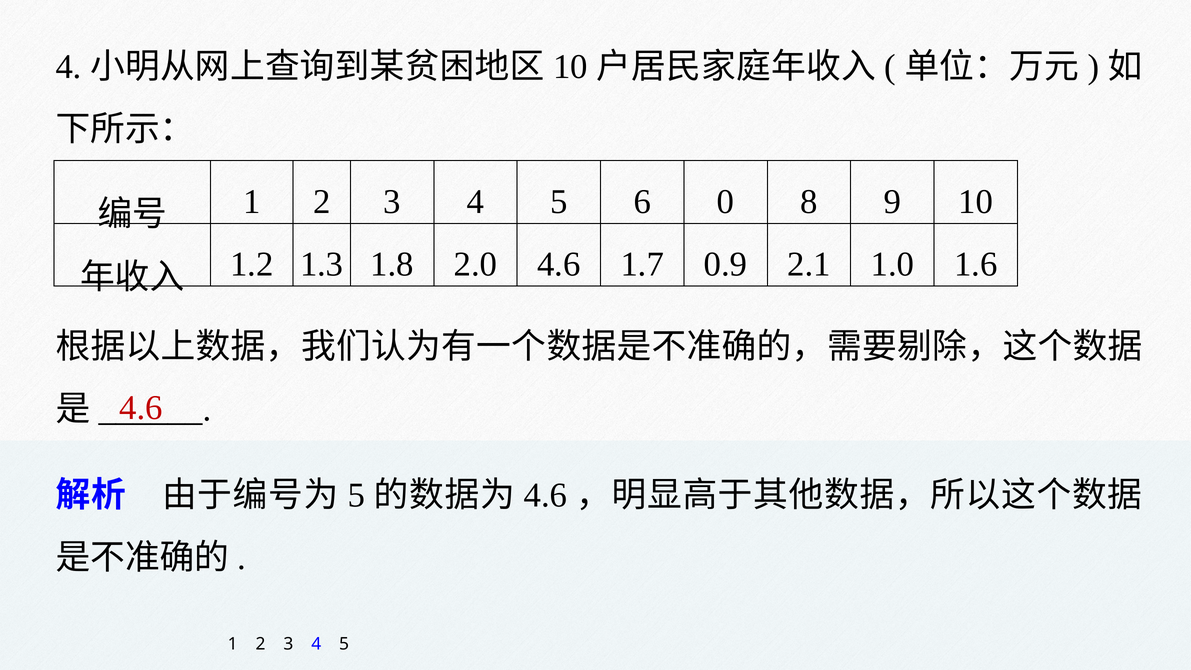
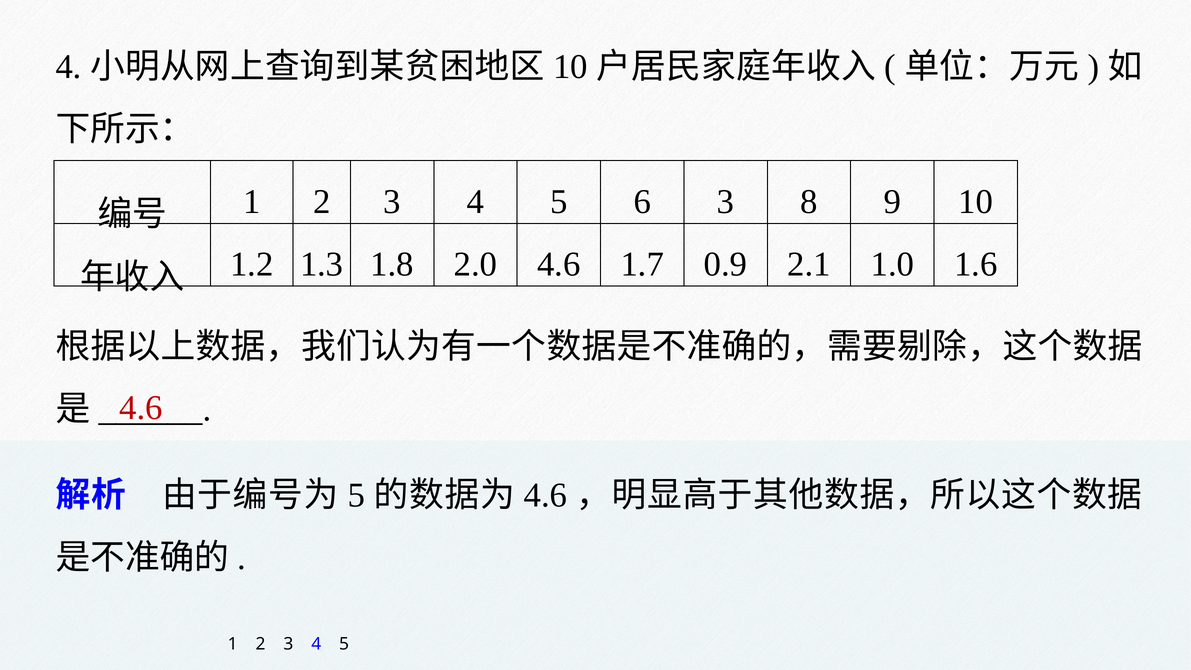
6 0: 0 -> 3
